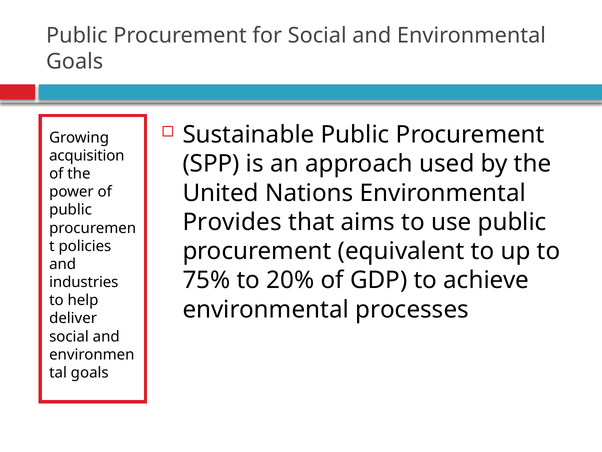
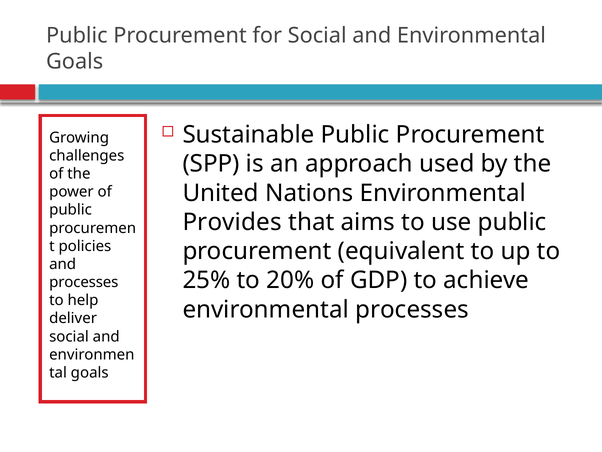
acquisition: acquisition -> challenges
75%: 75% -> 25%
industries at (84, 282): industries -> processes
